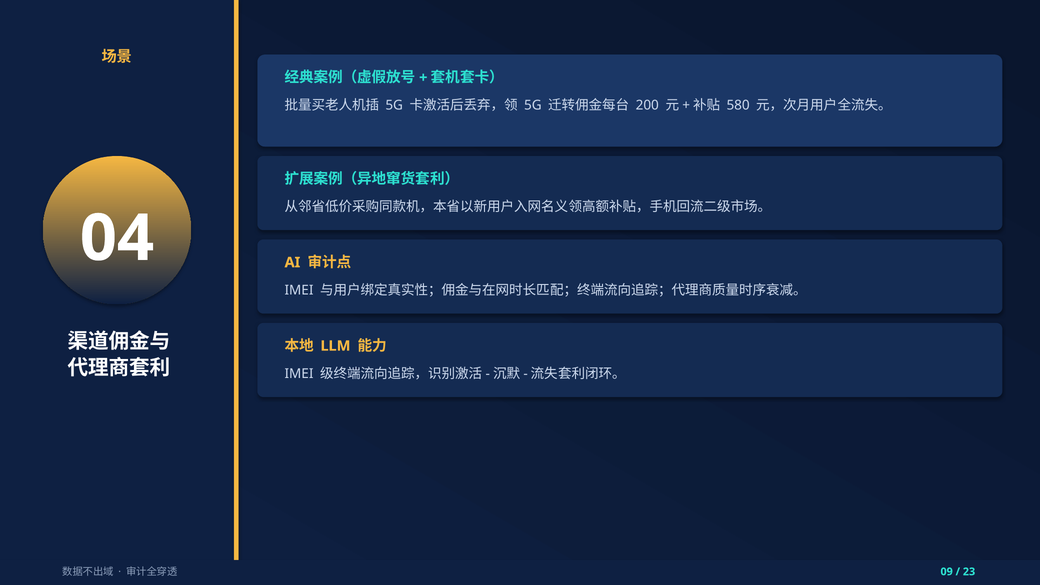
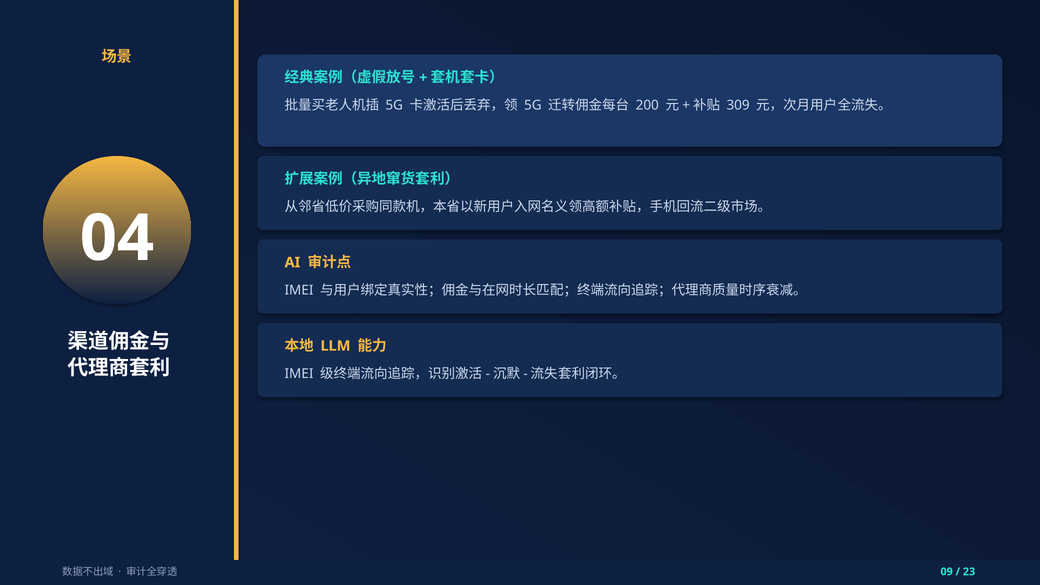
580: 580 -> 309
